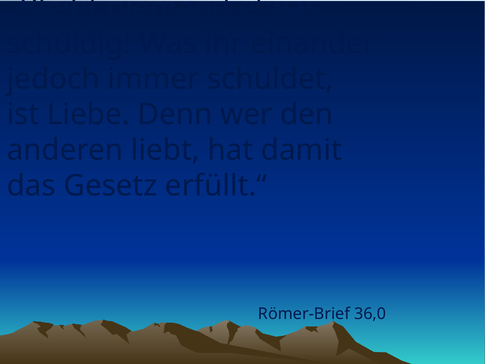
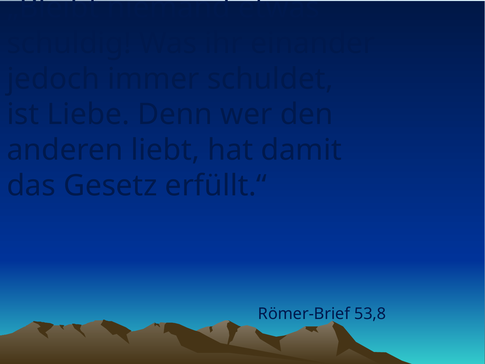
36,0: 36,0 -> 53,8
